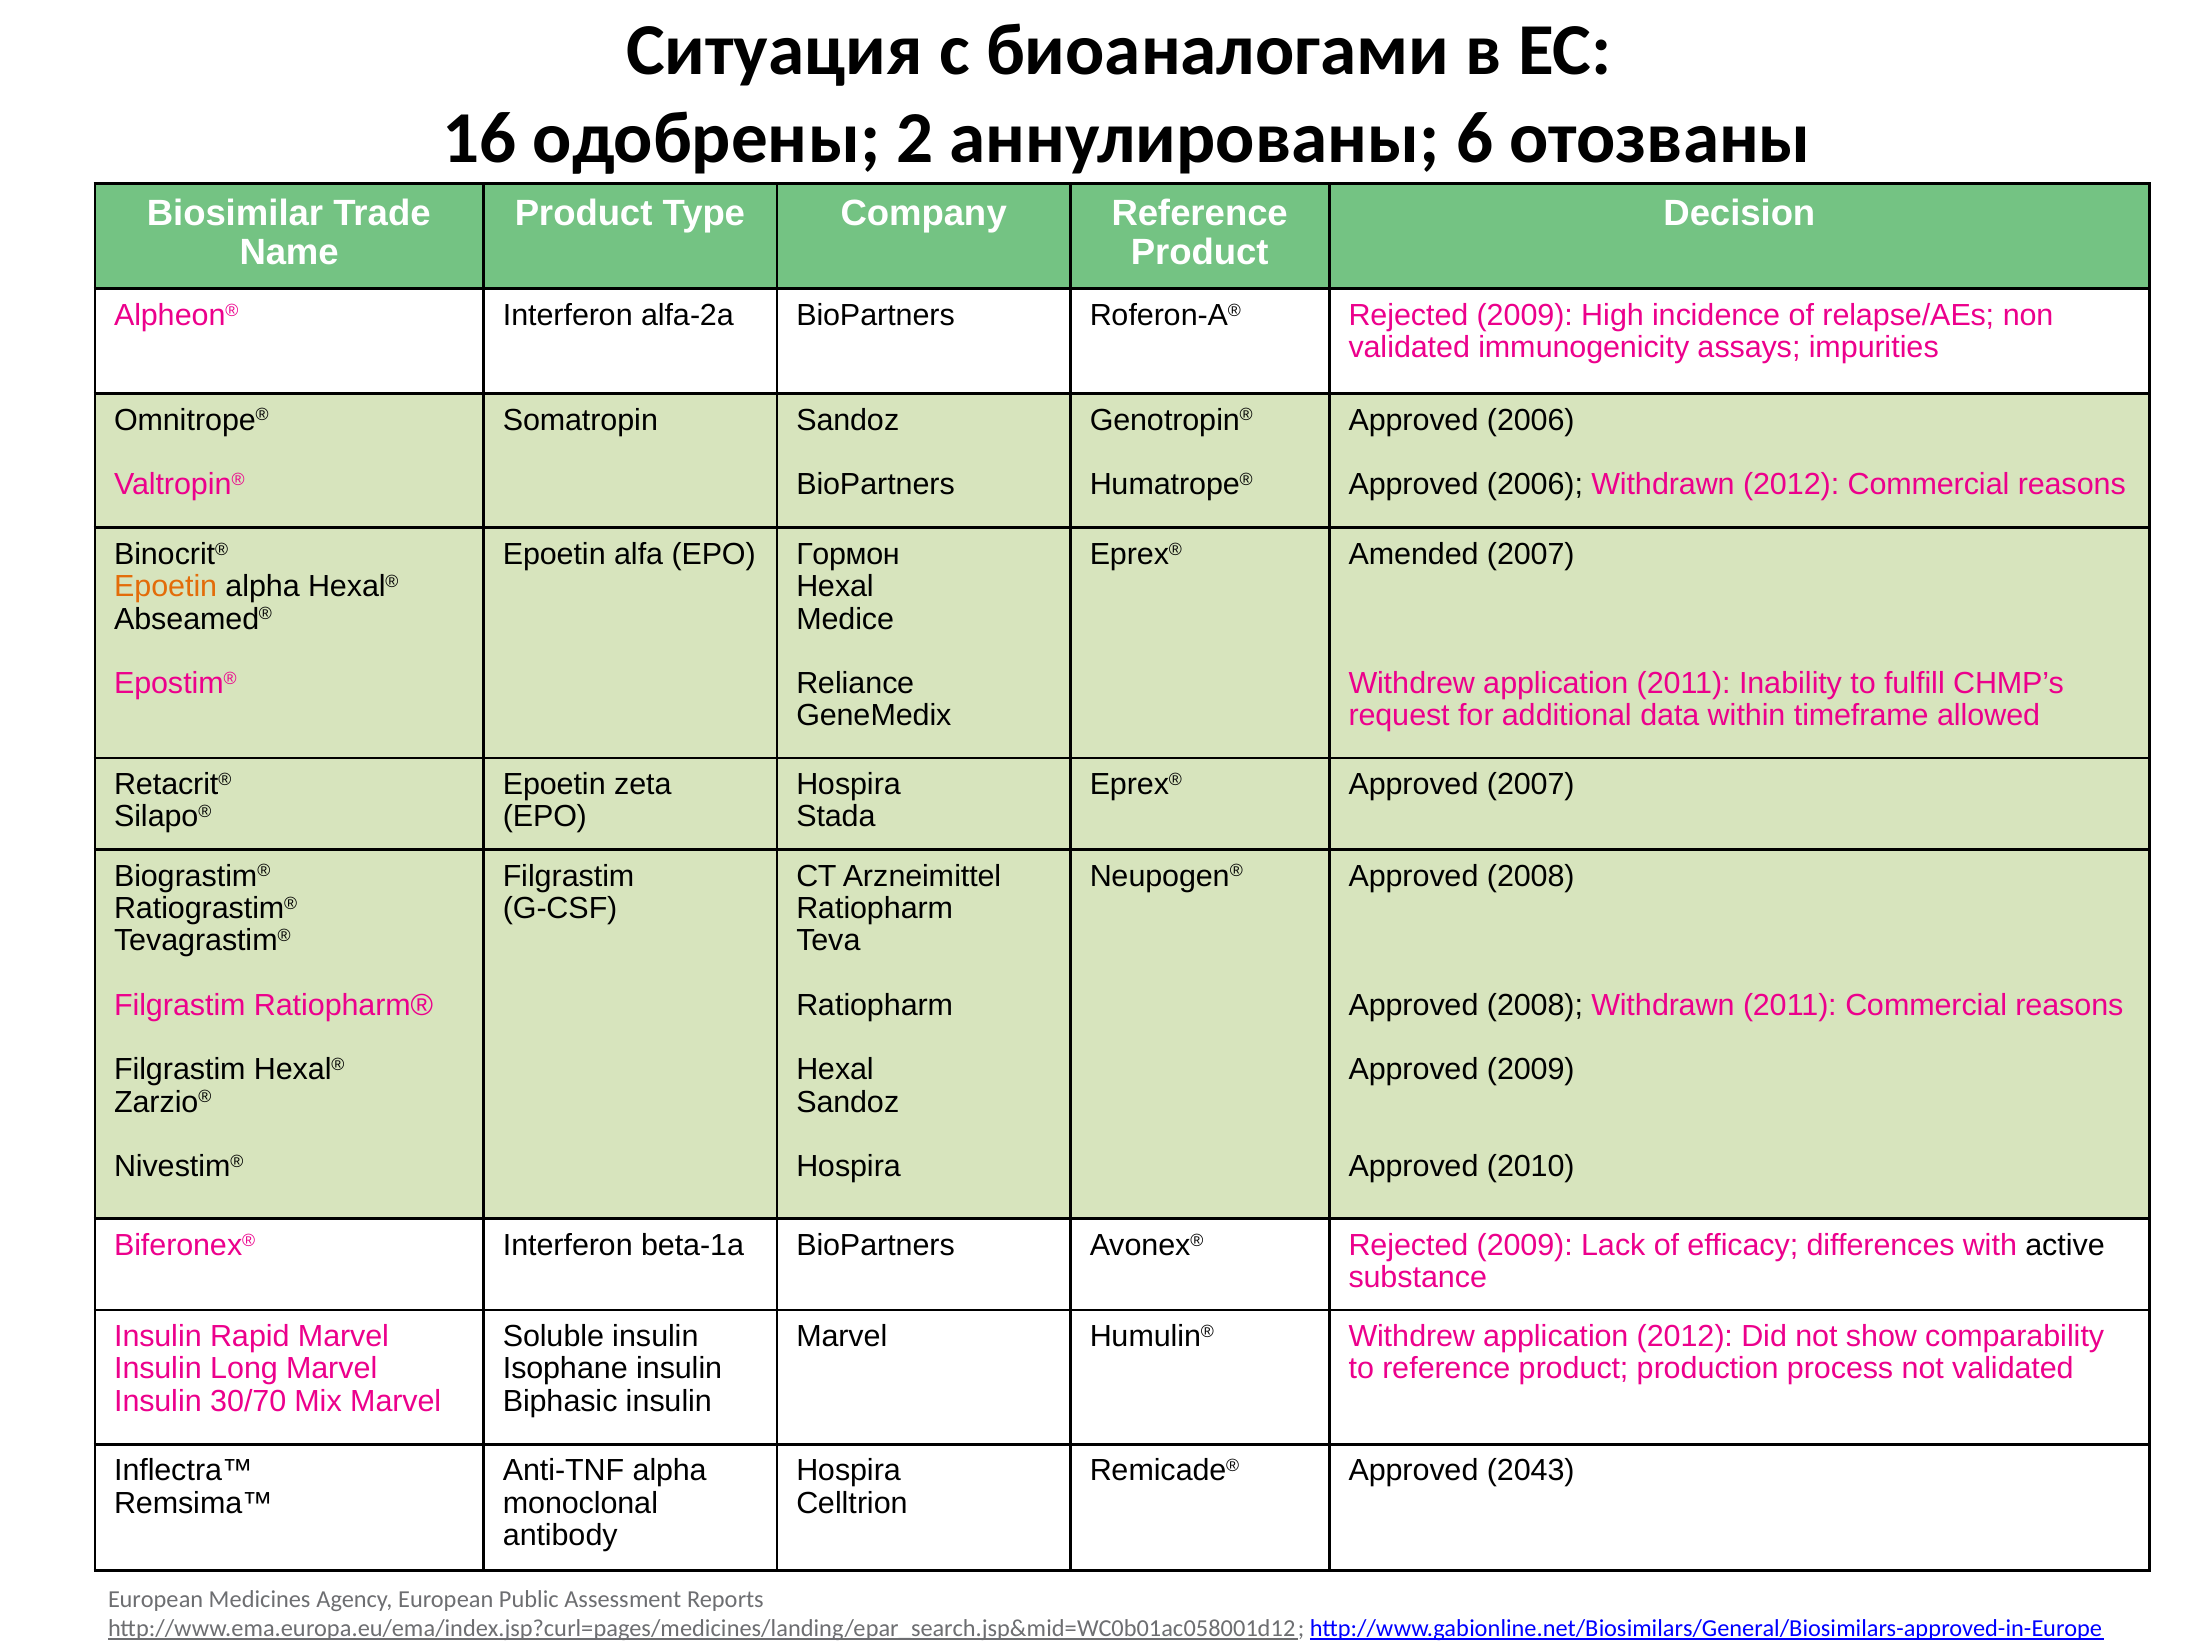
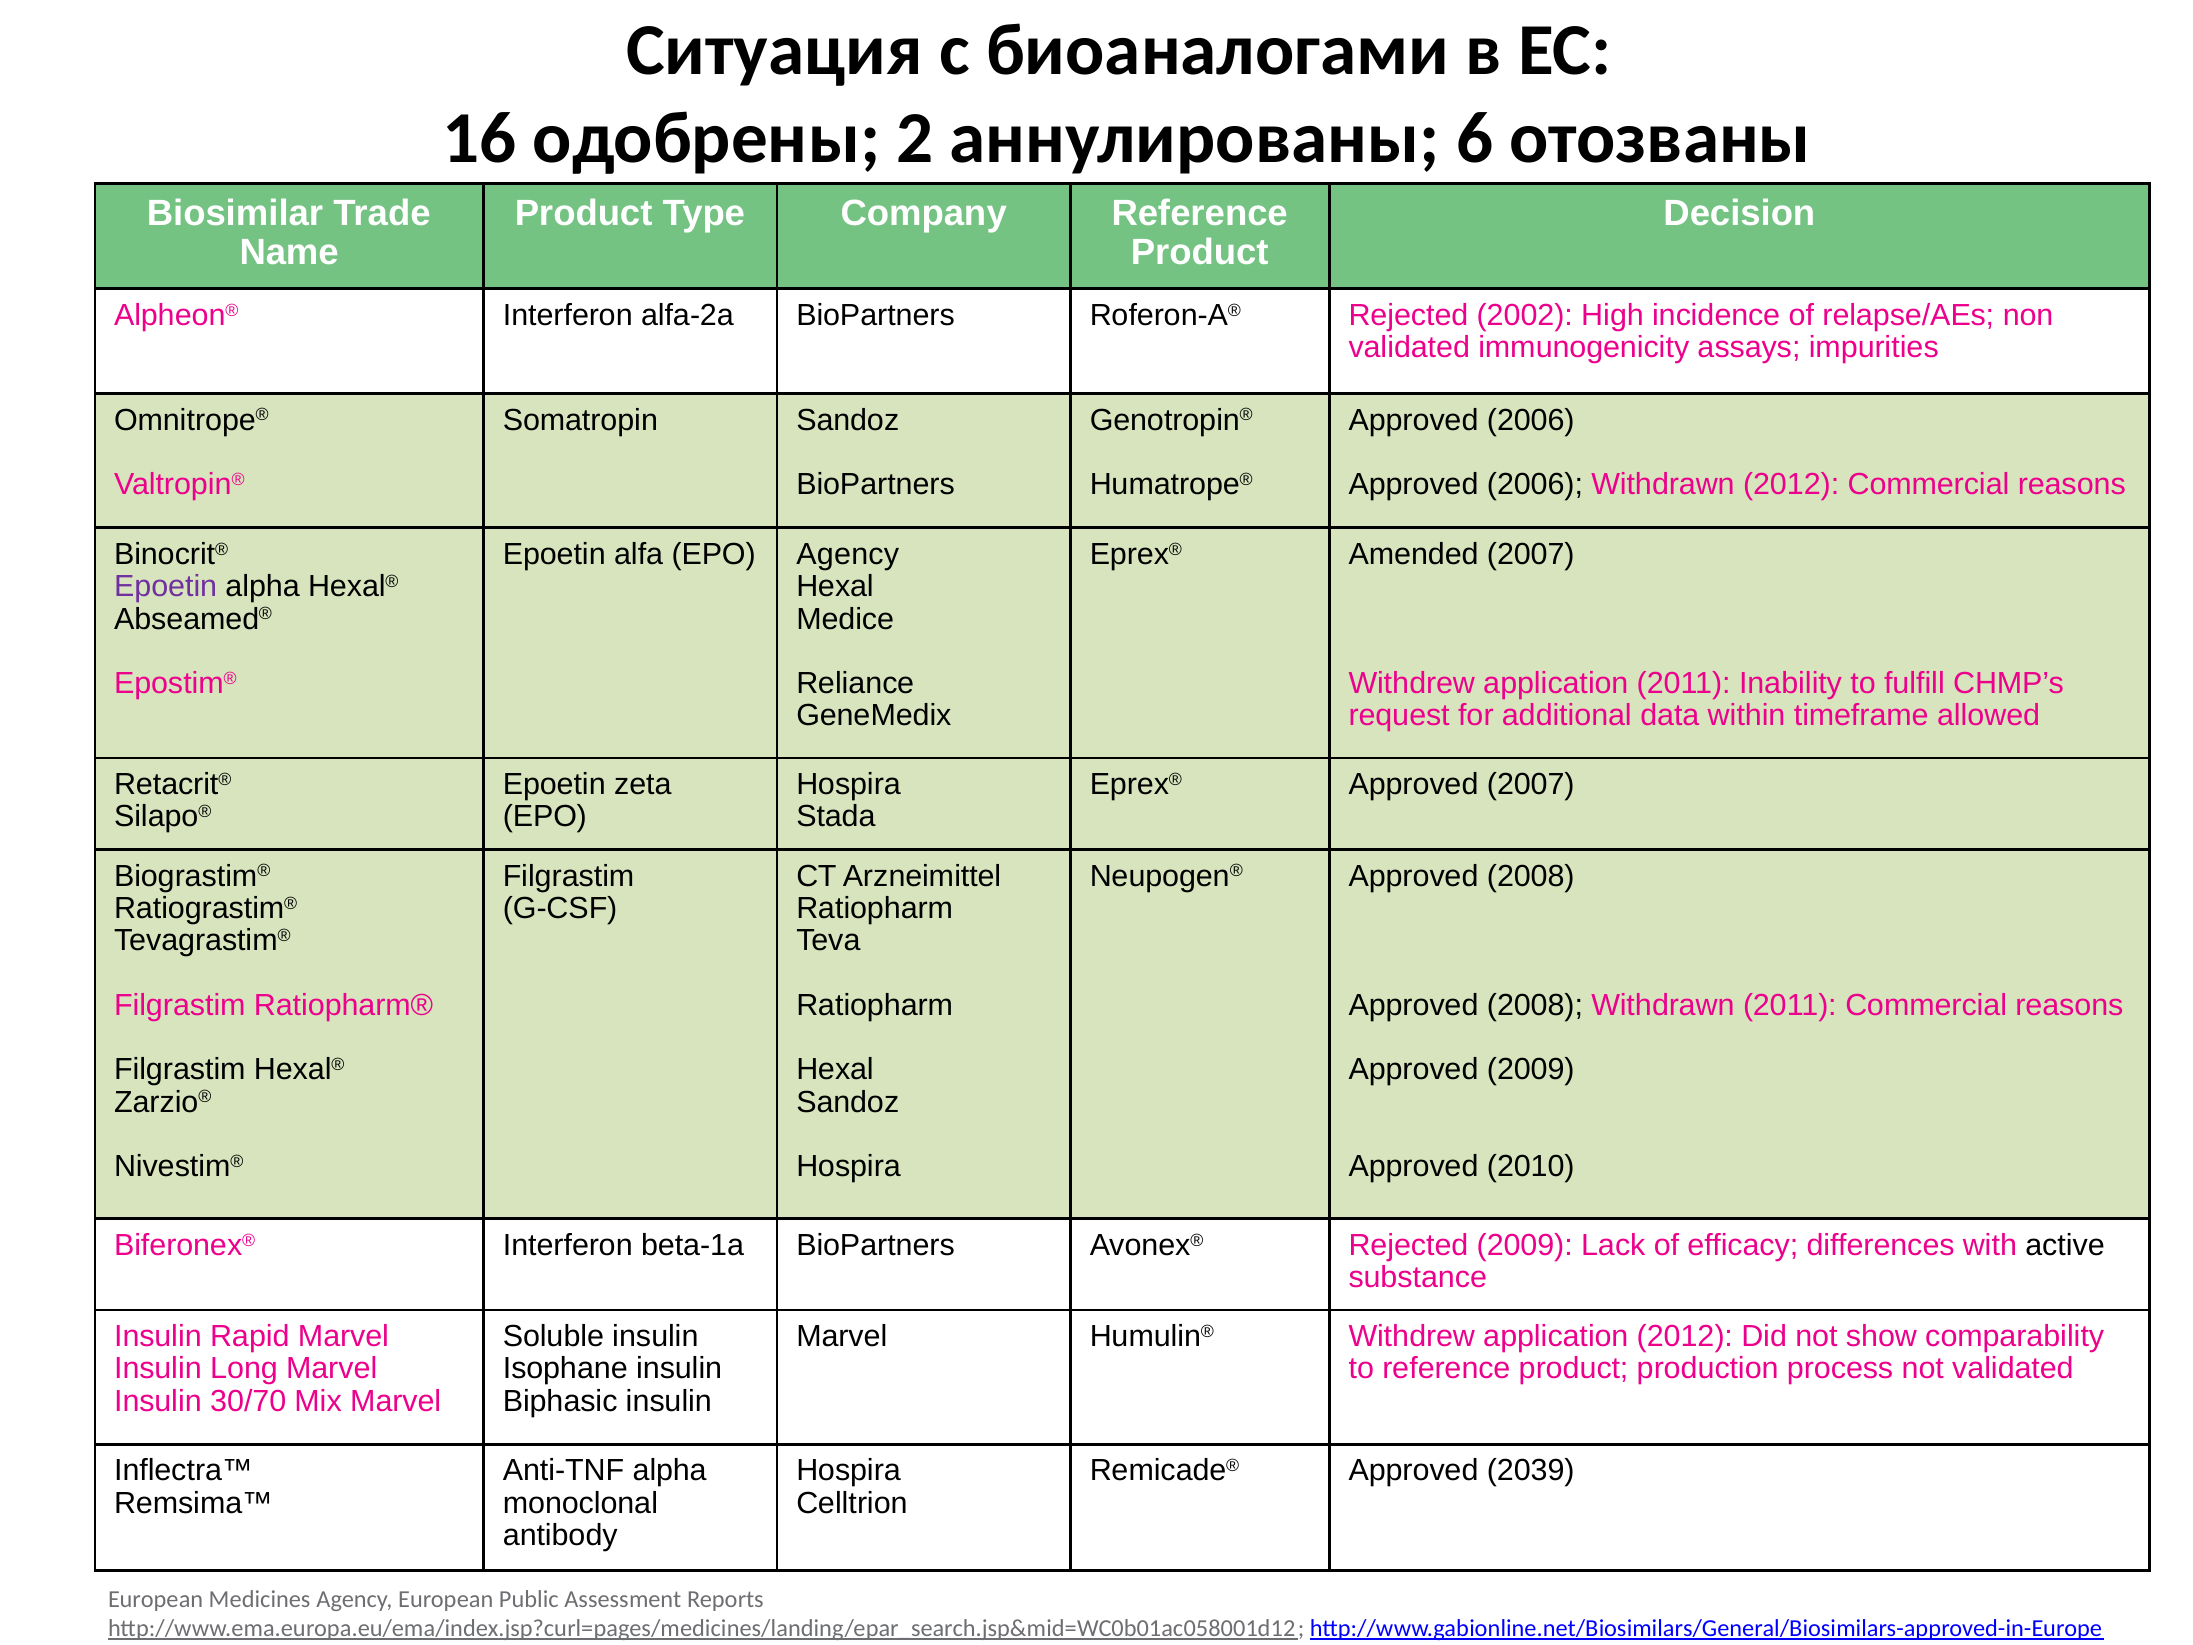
Roferon-A® Rejected 2009: 2009 -> 2002
EPO Гормон: Гормон -> Agency
Epoetin at (166, 587) colour: orange -> purple
2043: 2043 -> 2039
